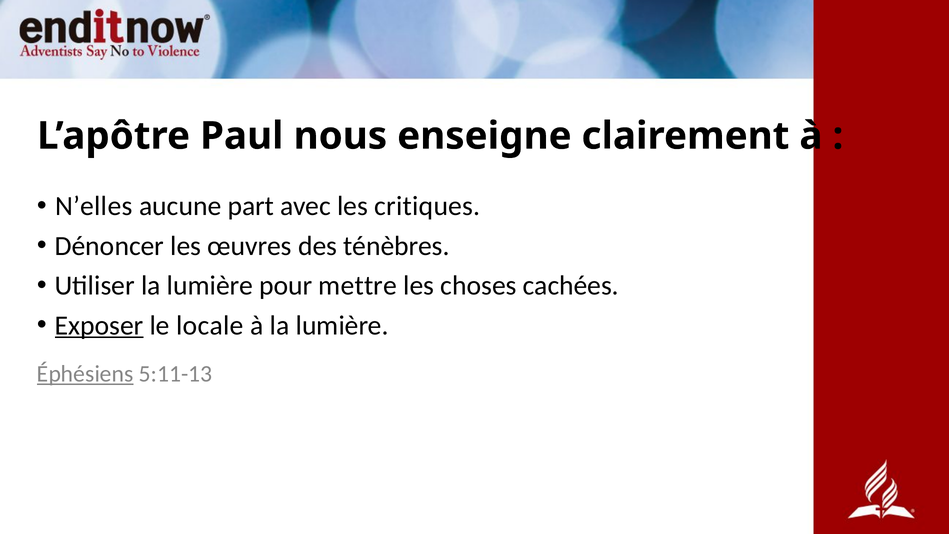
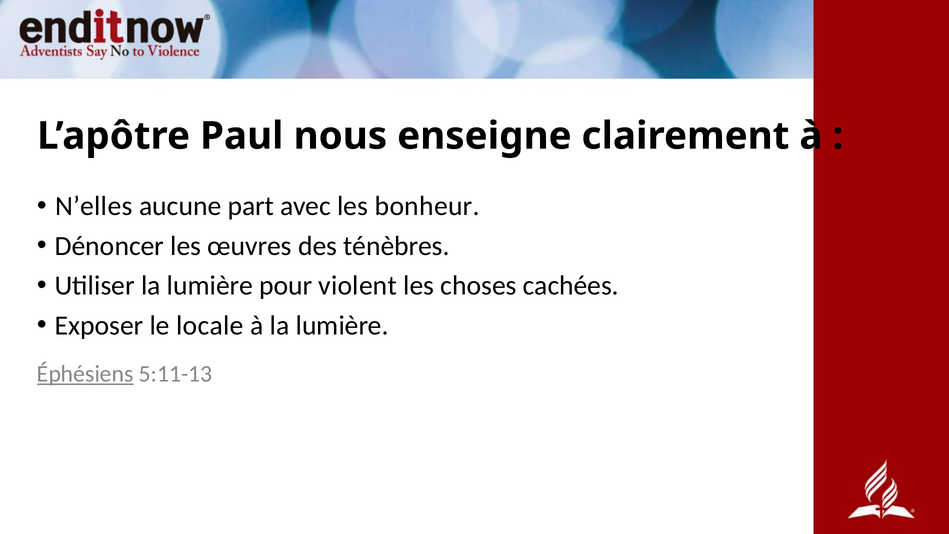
critiques: critiques -> bonheur
mettre: mettre -> violent
Exposer underline: present -> none
